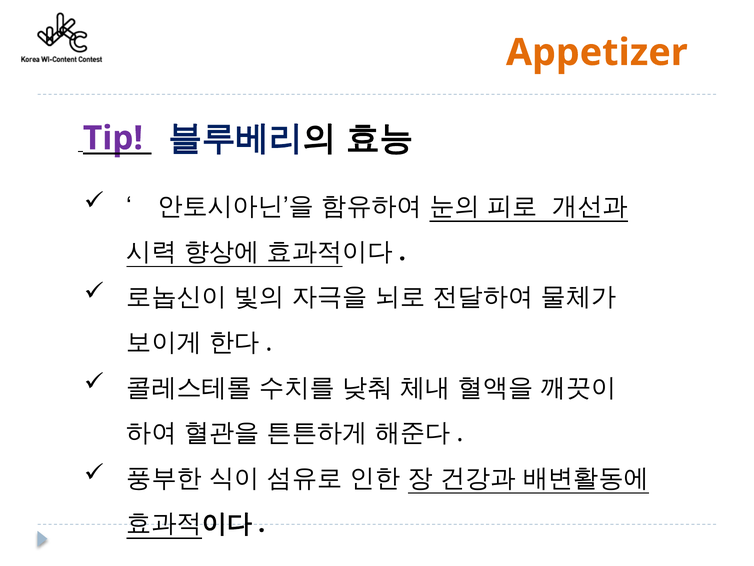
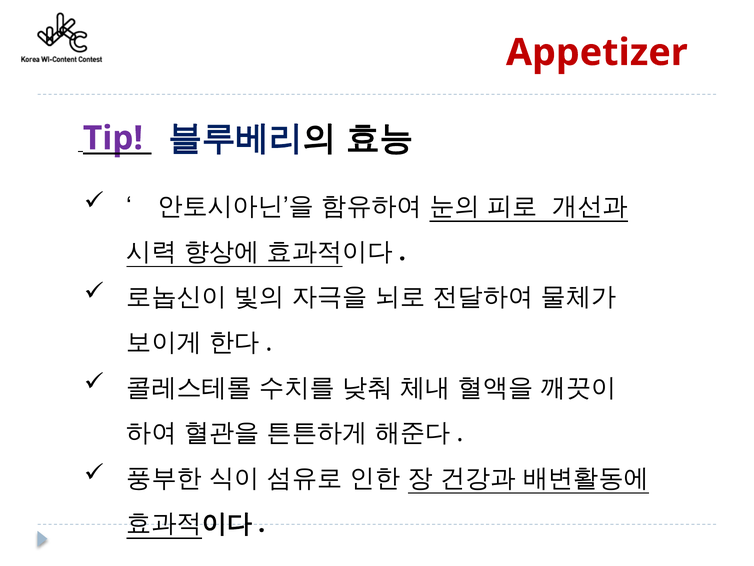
Appetizer colour: orange -> red
